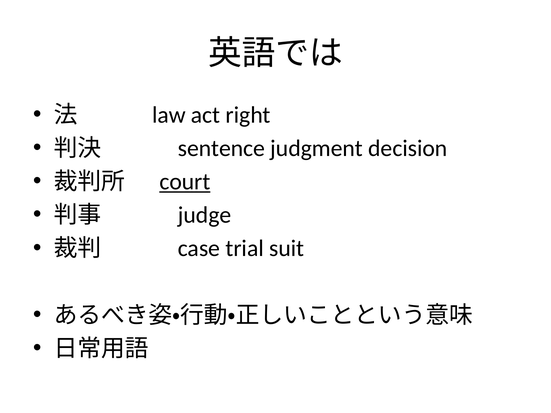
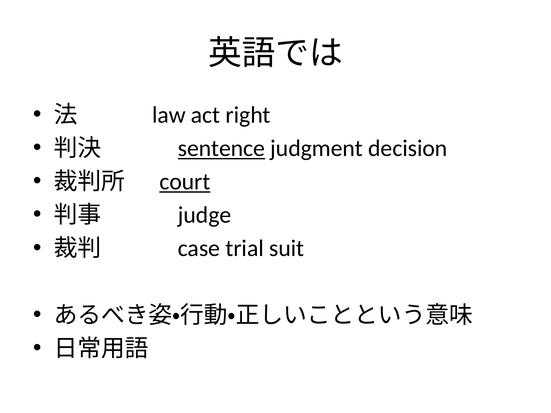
sentence underline: none -> present
